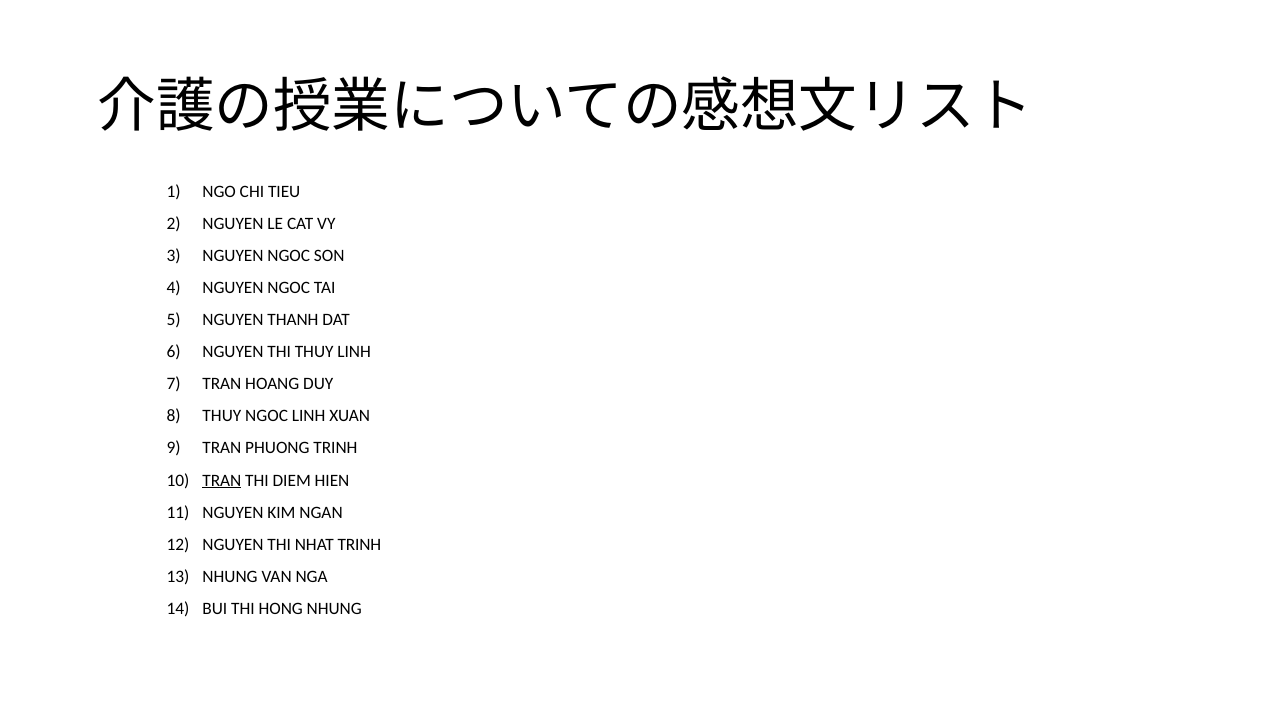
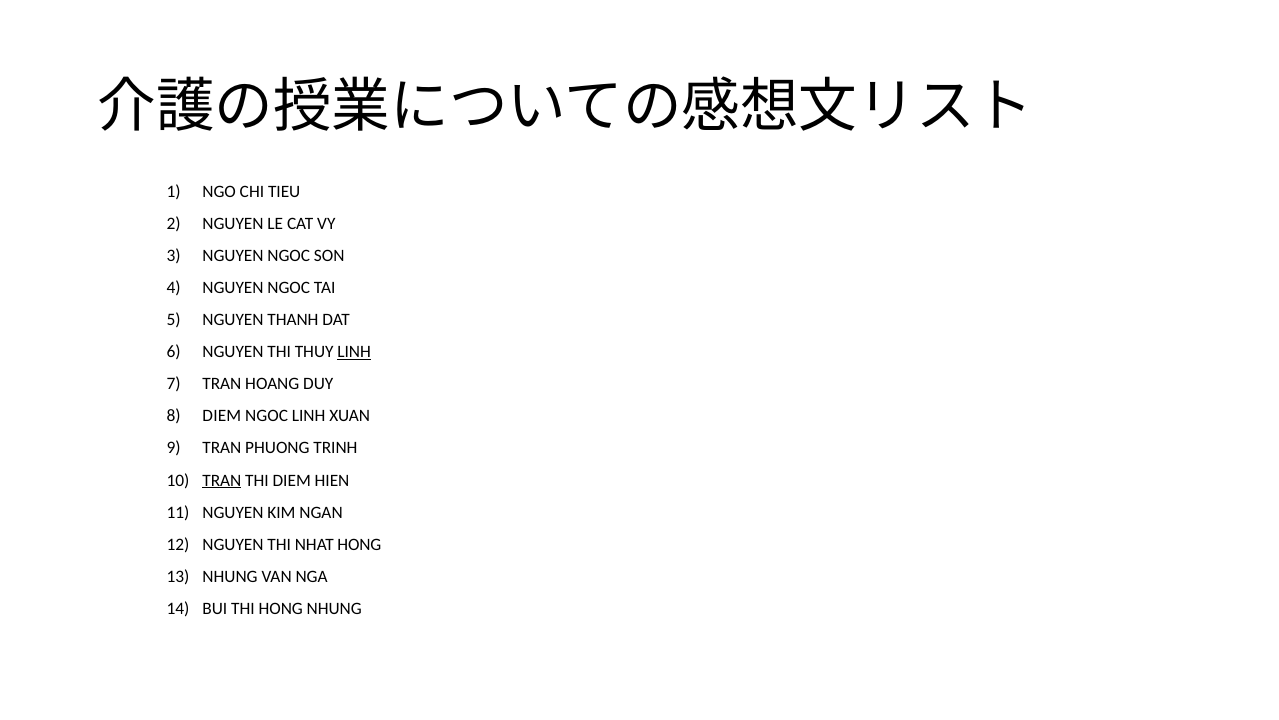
LINH at (354, 352) underline: none -> present
THUY at (222, 416): THUY -> DIEM
NHAT TRINH: TRINH -> HONG
